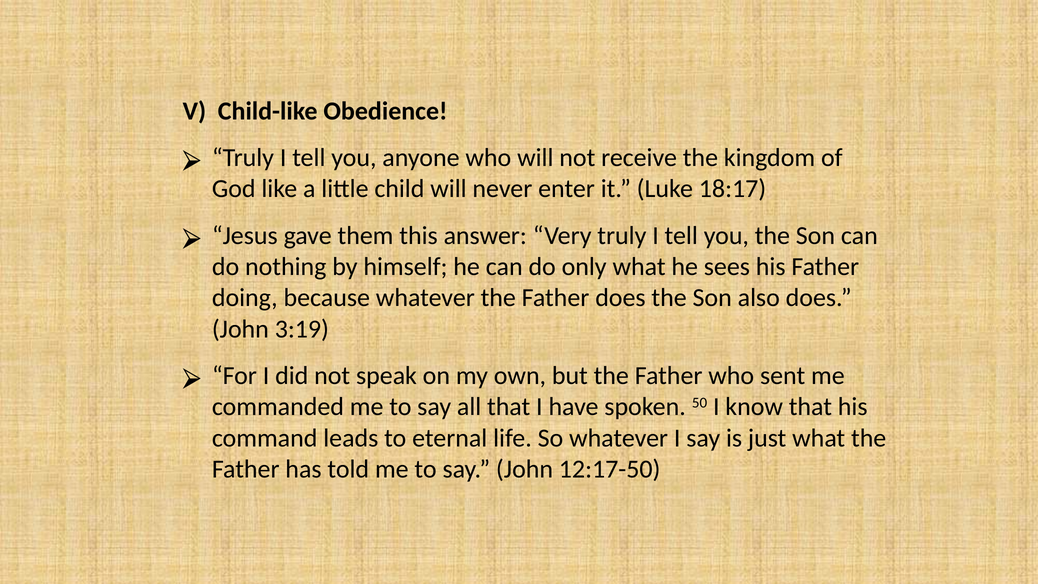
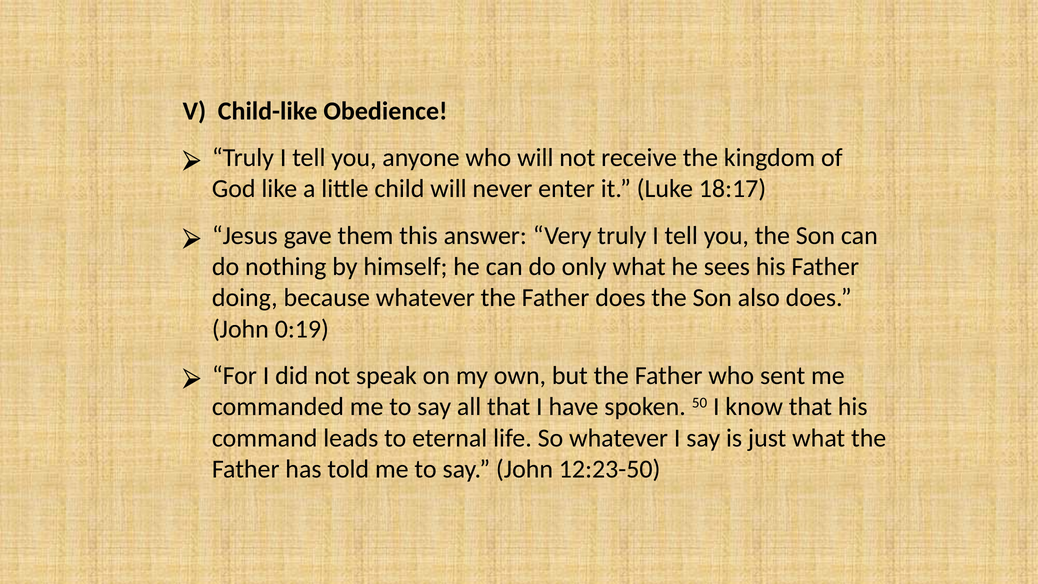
3:19: 3:19 -> 0:19
12:17-50: 12:17-50 -> 12:23-50
